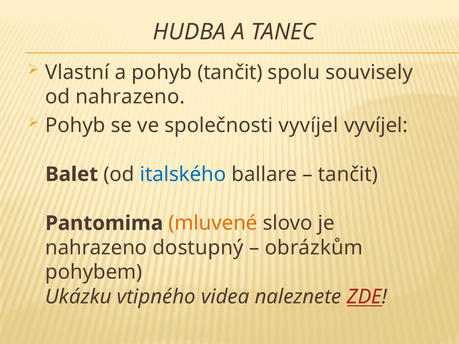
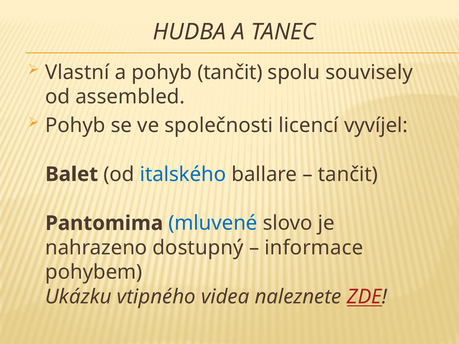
od nahrazeno: nahrazeno -> assembled
společnosti vyvíjel: vyvíjel -> licencí
mluvené colour: orange -> blue
obrázkům: obrázkům -> informace
